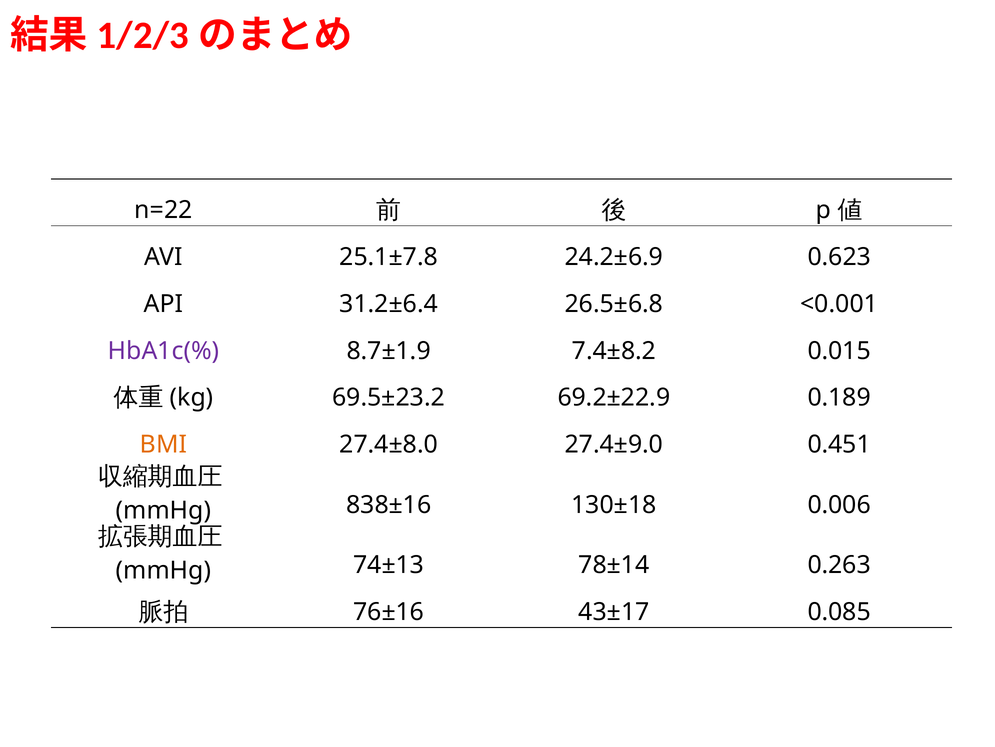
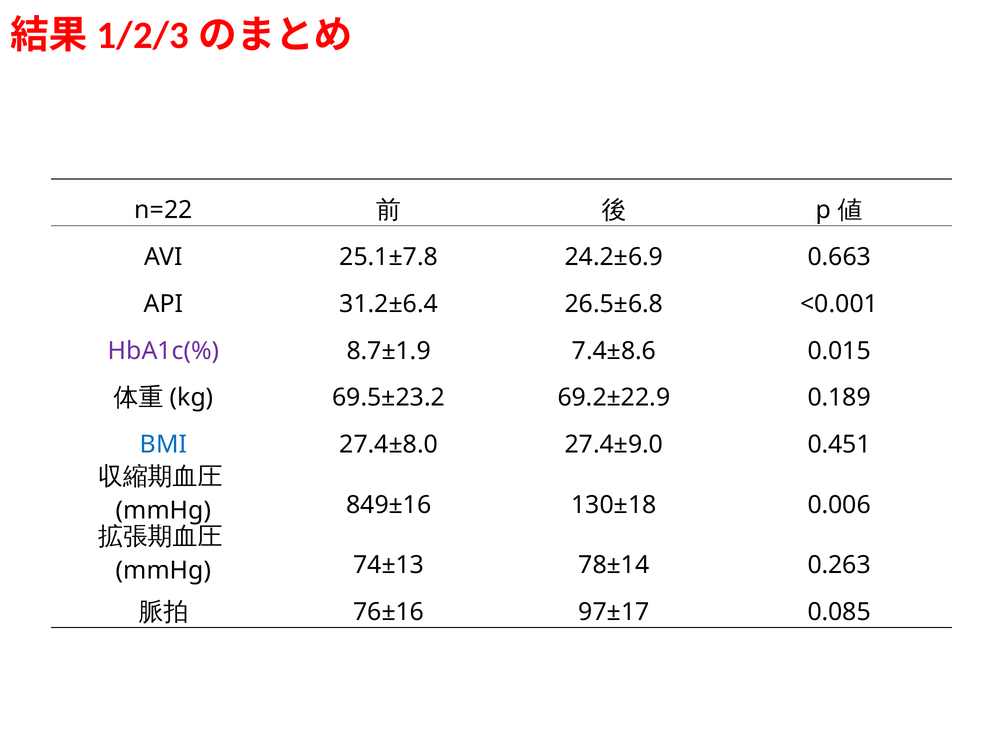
0.623: 0.623 -> 0.663
7.4±8.2: 7.4±8.2 -> 7.4±8.6
BMI colour: orange -> blue
838±16: 838±16 -> 849±16
43±17: 43±17 -> 97±17
